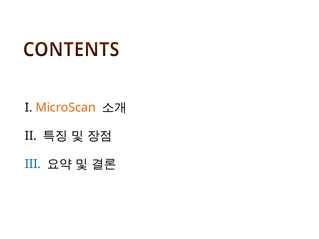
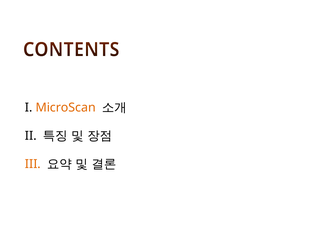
III colour: blue -> orange
